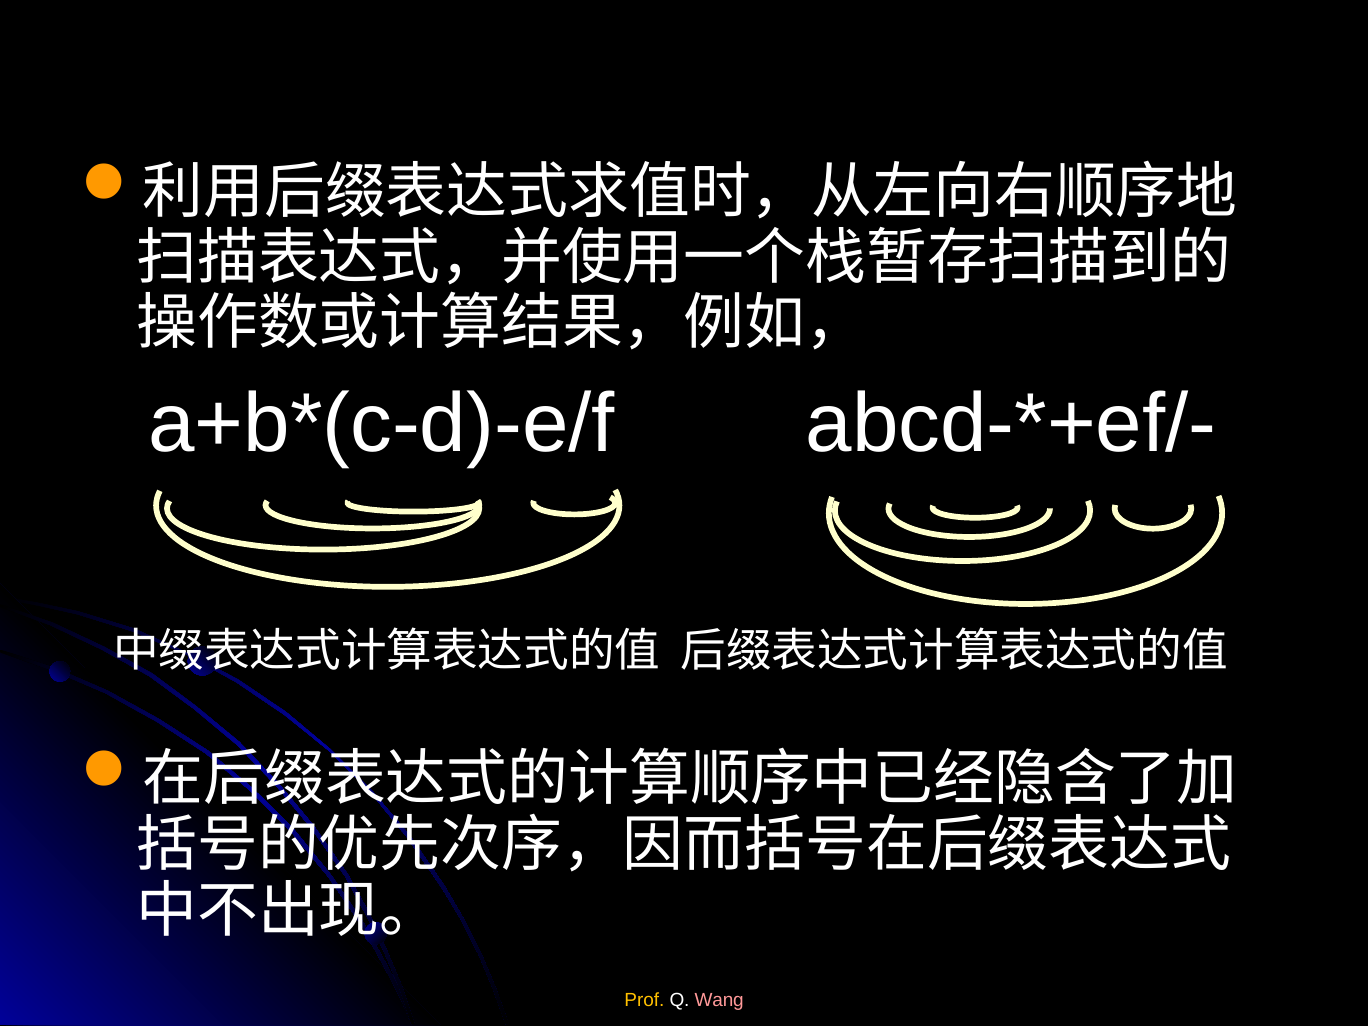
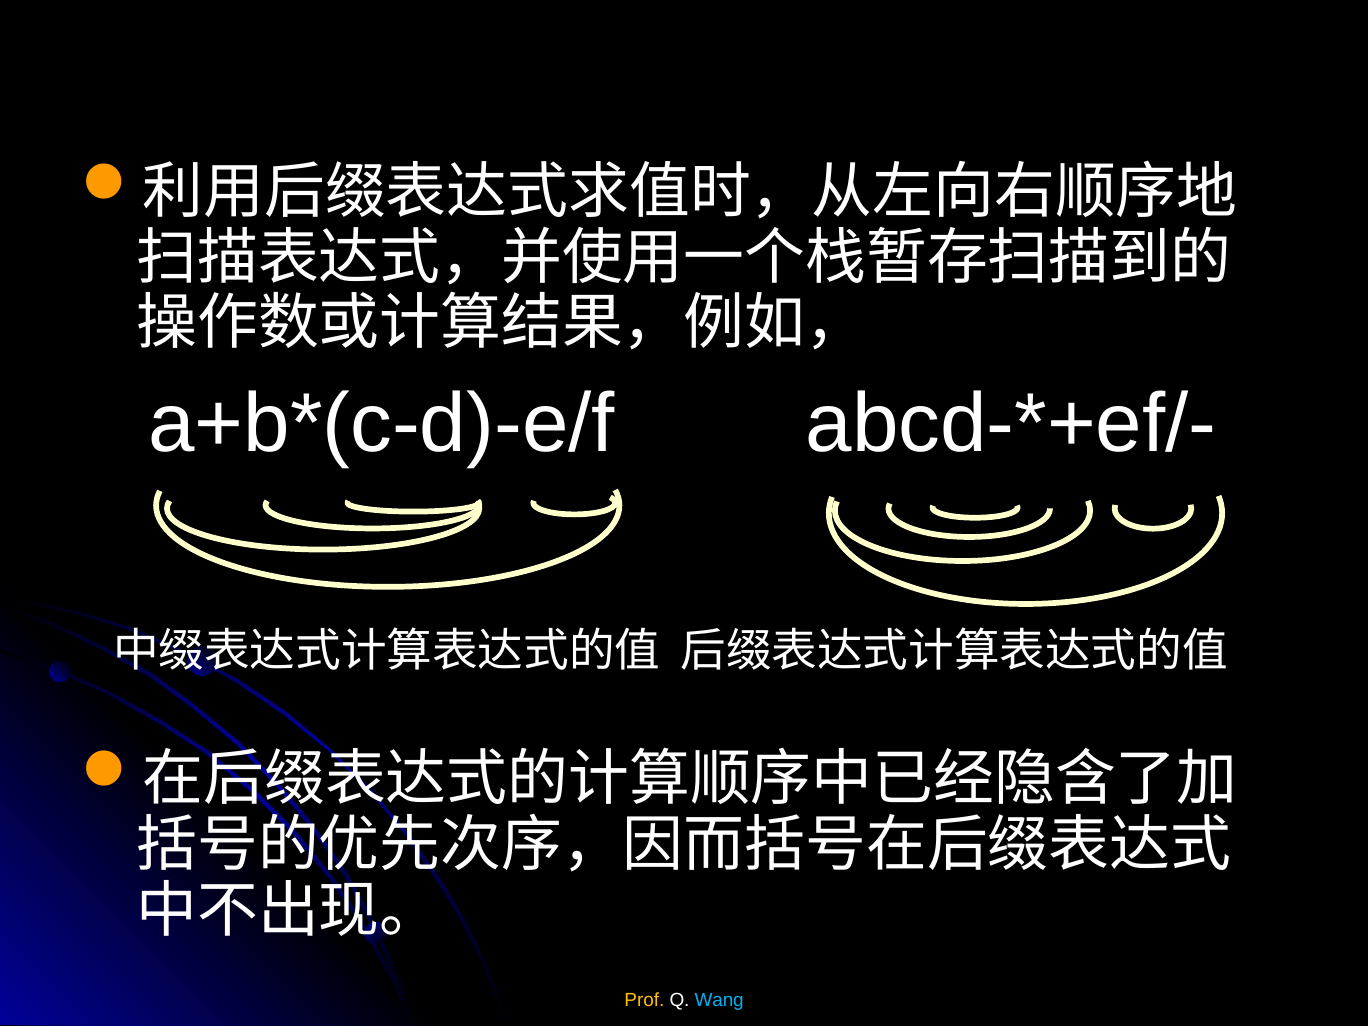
Wang colour: pink -> light blue
